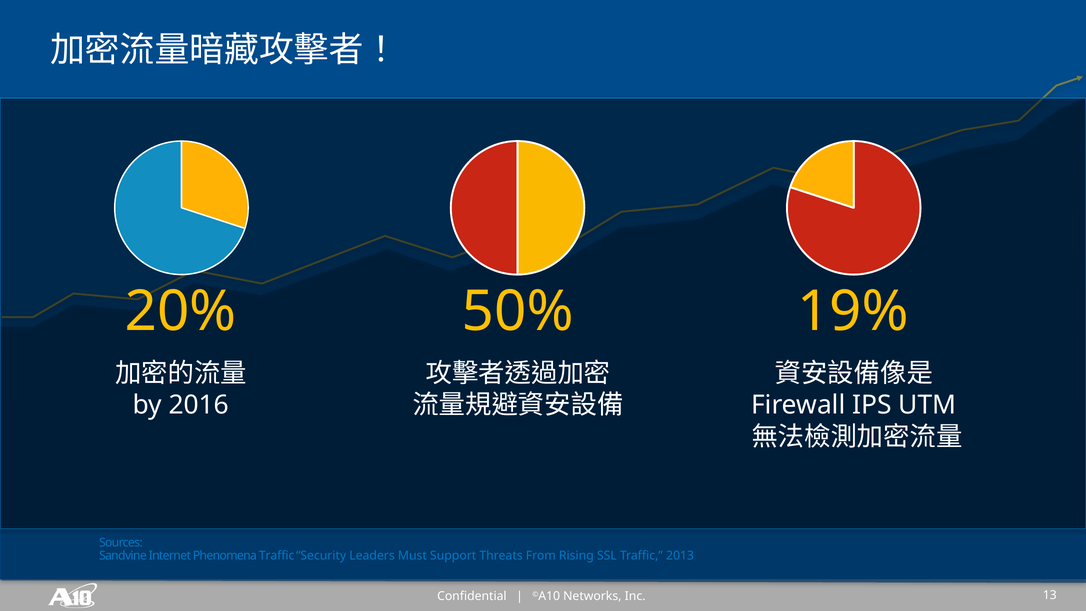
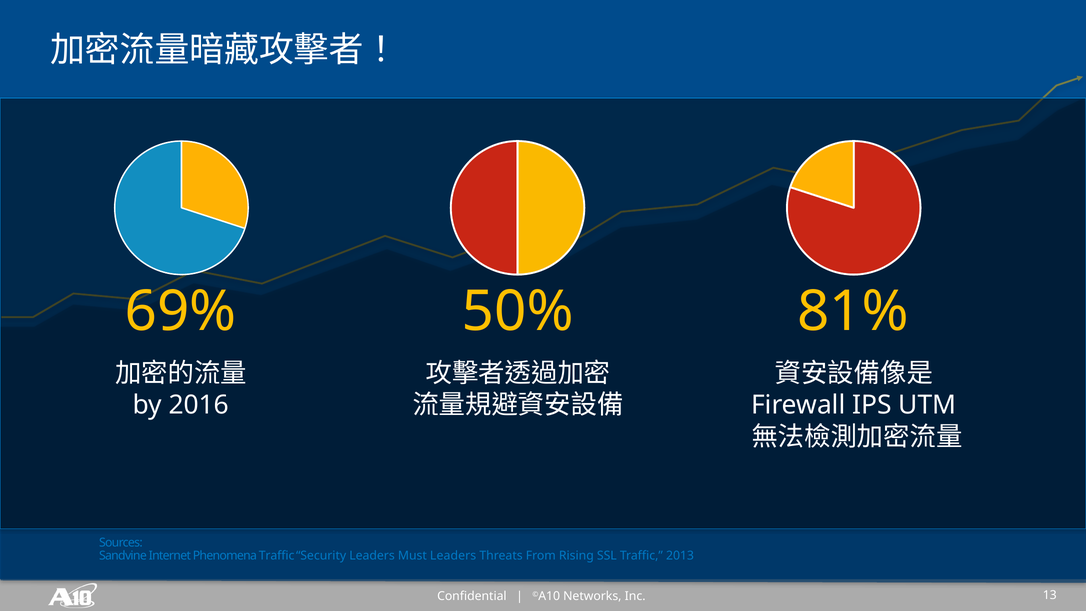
20%: 20% -> 69%
19%: 19% -> 81%
Must Support: Support -> Leaders
